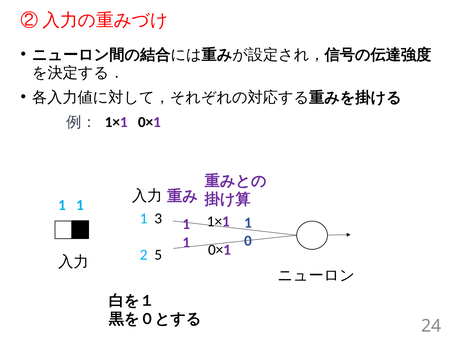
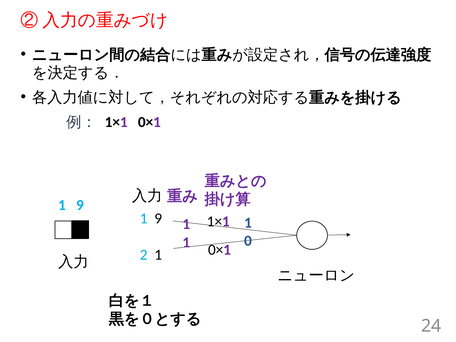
1 at (80, 205): 1 -> 9
3 at (158, 218): 3 -> 9
2 5: 5 -> 1
